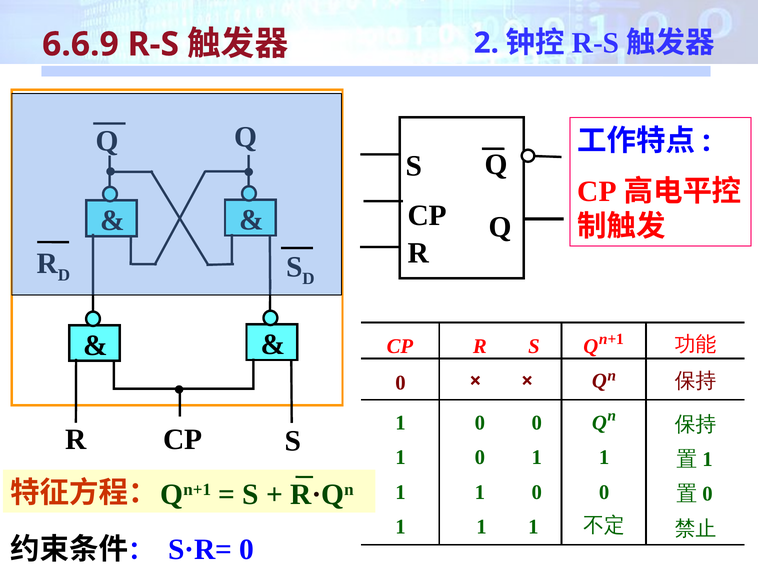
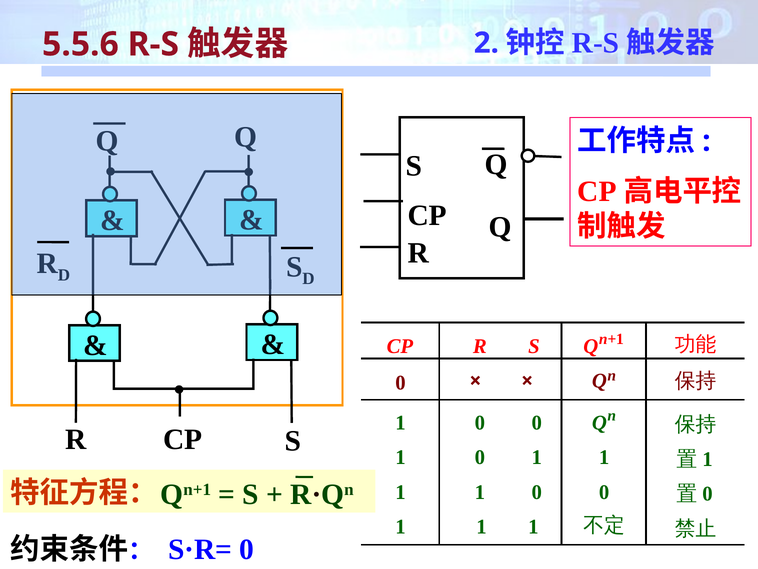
6.6.9: 6.6.9 -> 5.5.6
